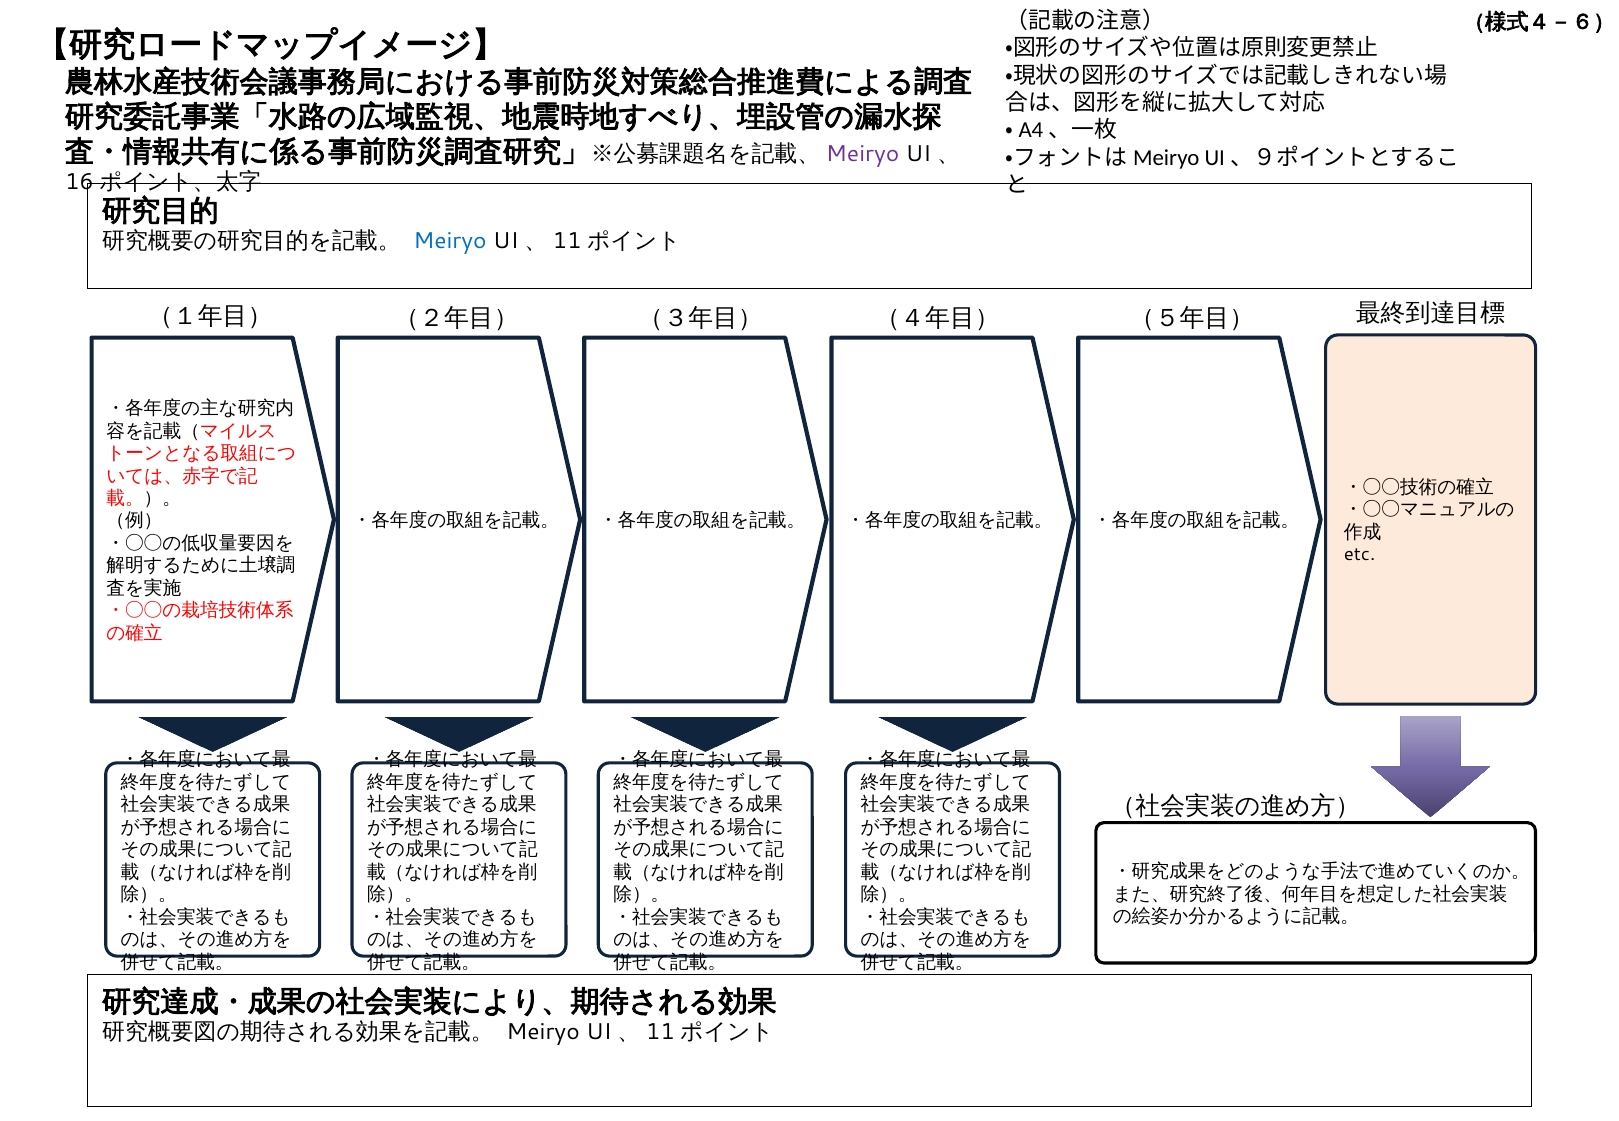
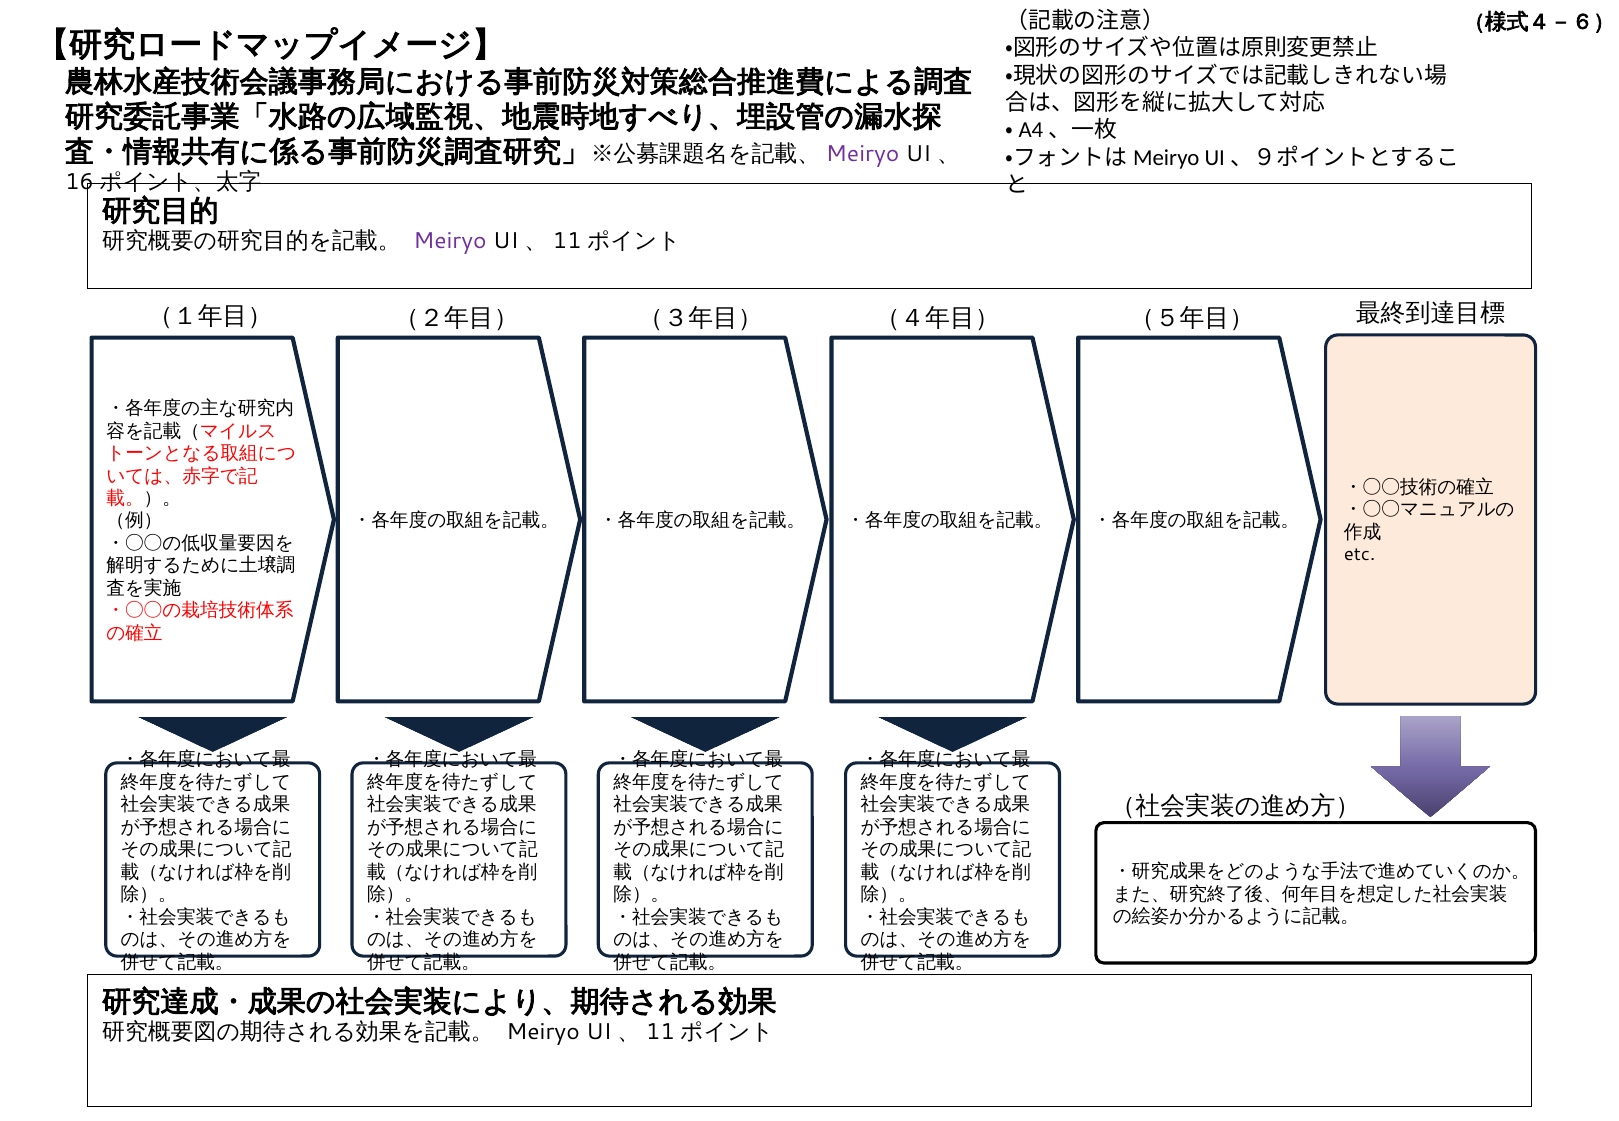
Meiryo at (450, 241) colour: blue -> purple
